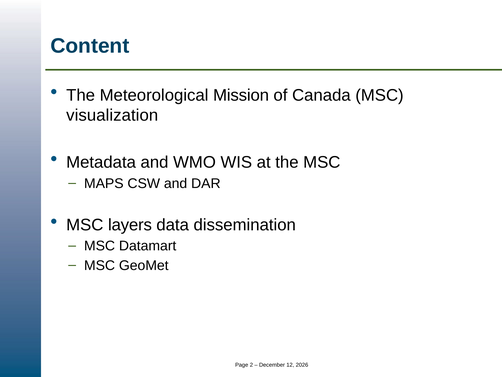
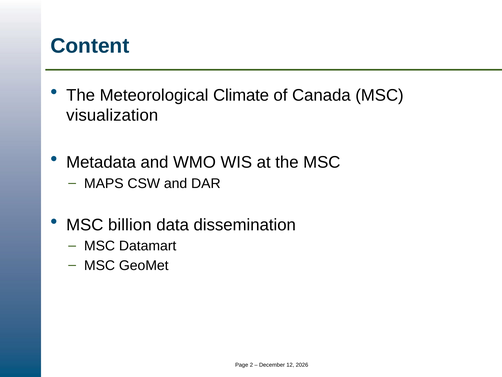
Mission: Mission -> Climate
layers: layers -> billion
